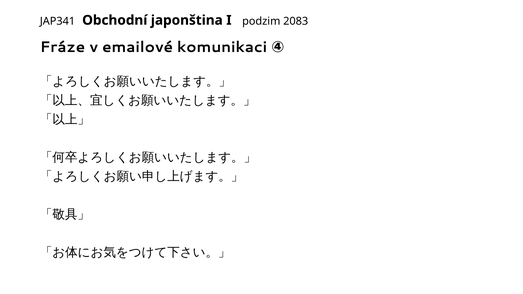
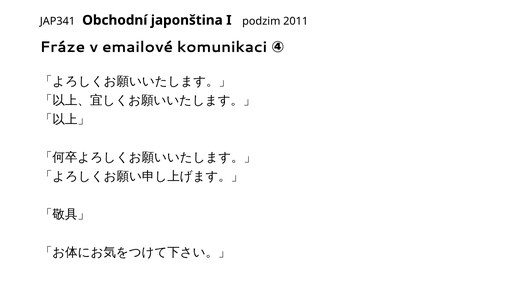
2083: 2083 -> 2011
